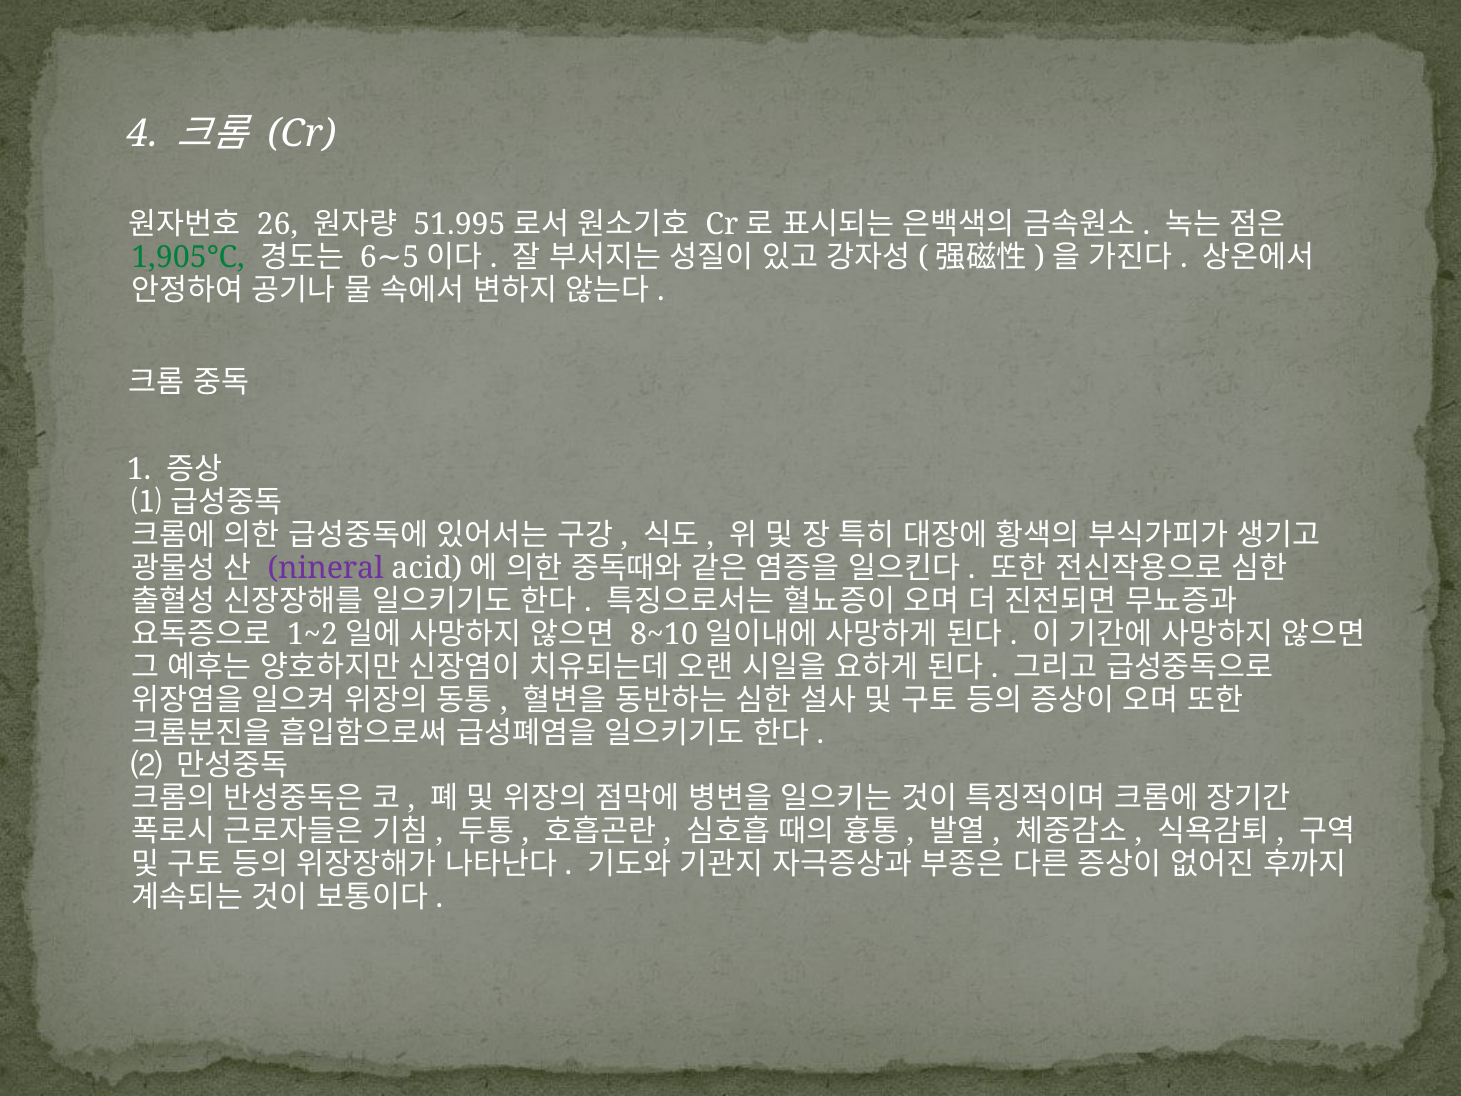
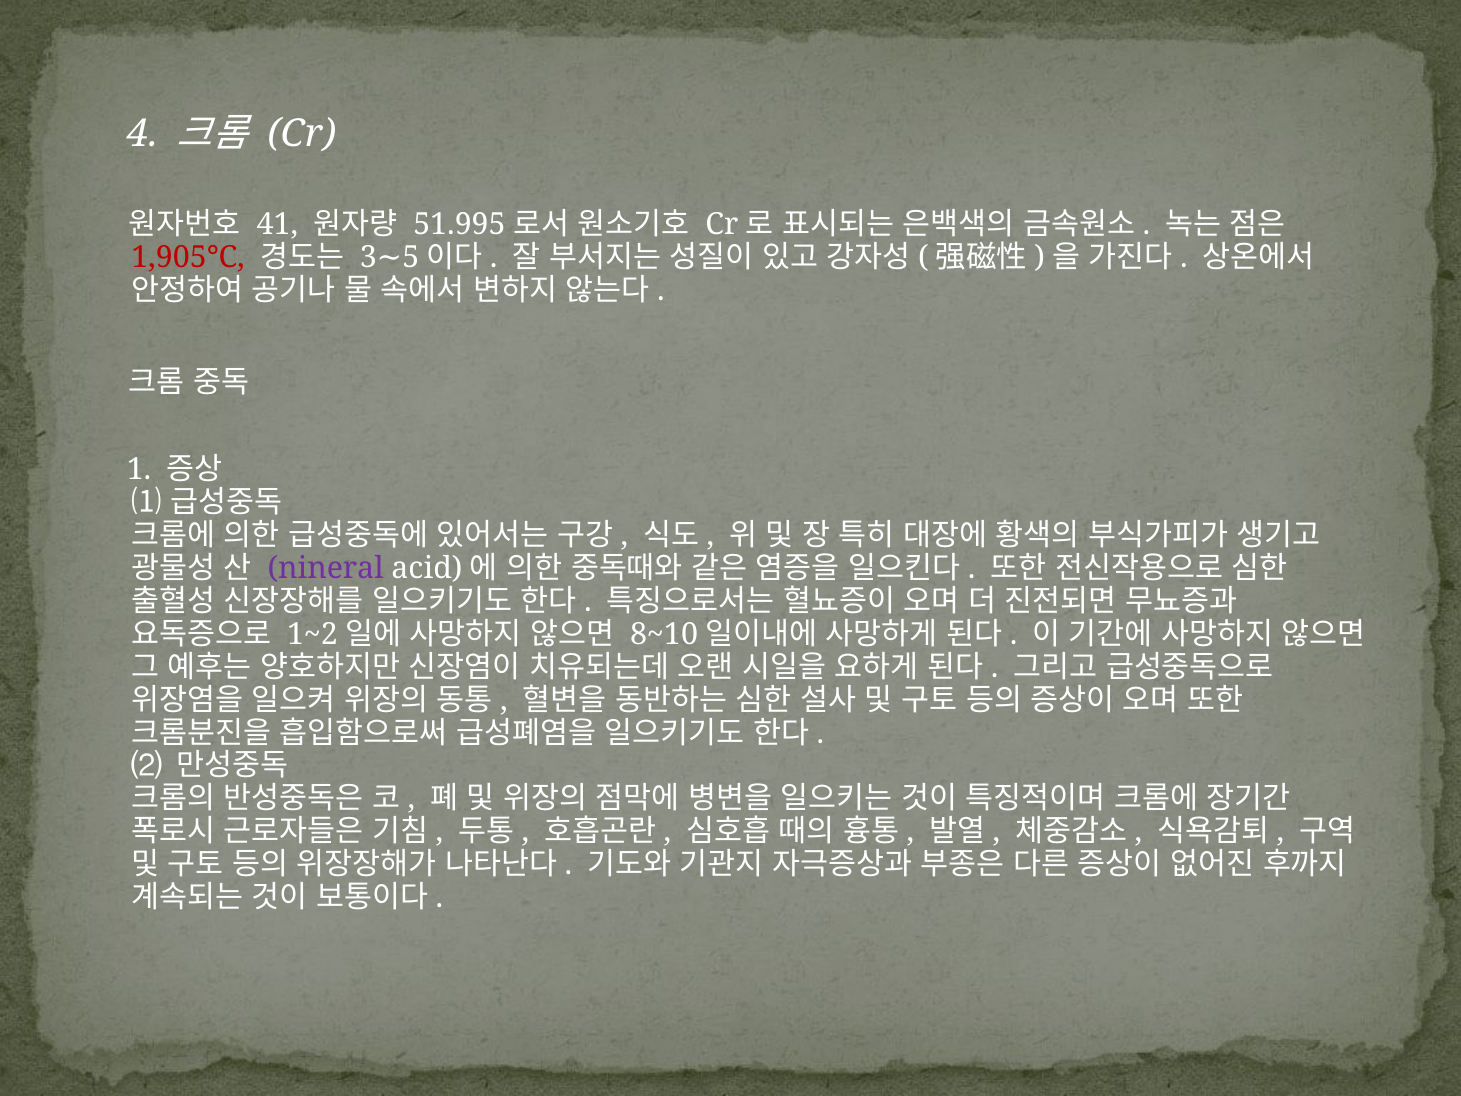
26: 26 -> 41
1,905℃ colour: green -> red
6: 6 -> 3
